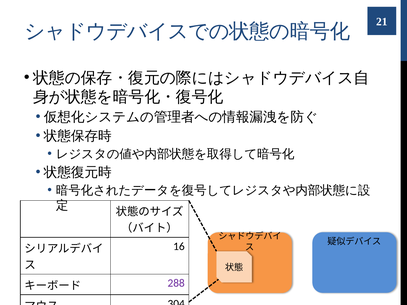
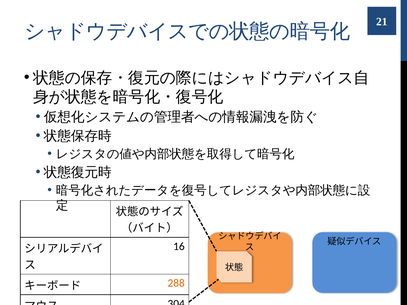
288 colour: purple -> orange
